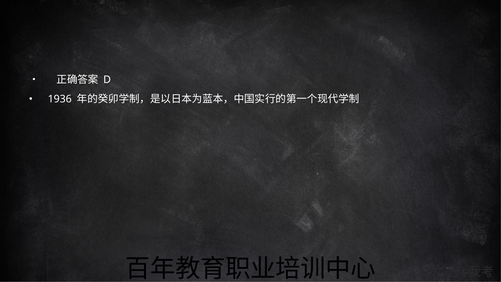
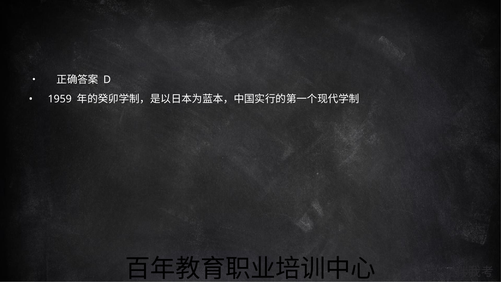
1936: 1936 -> 1959
